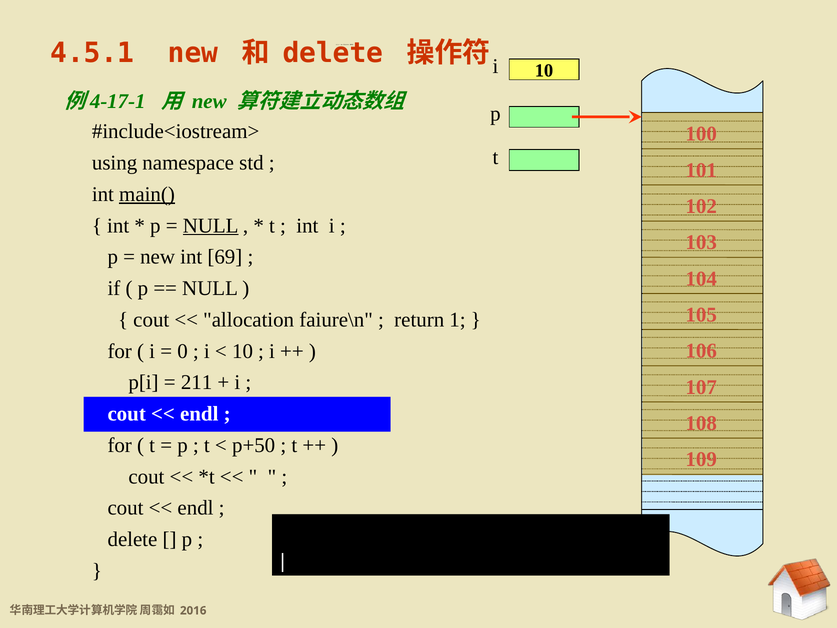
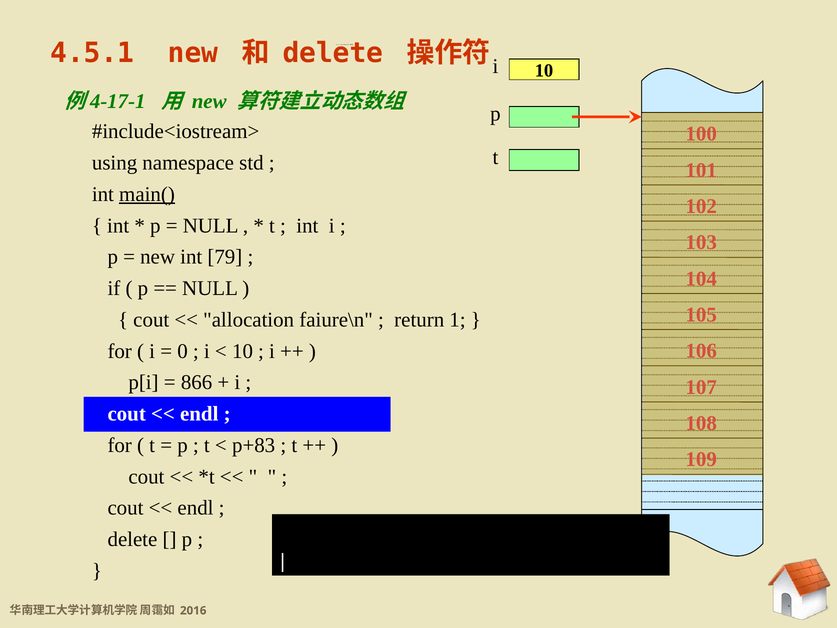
NULL at (211, 226) underline: present -> none
69: 69 -> 79
211: 211 -> 866
p+50: p+50 -> p+83
